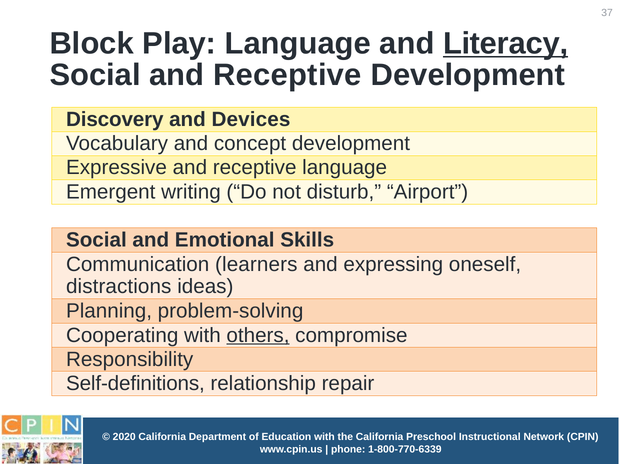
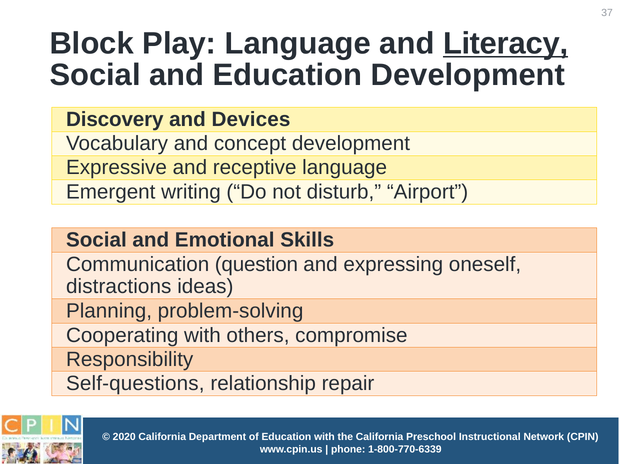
Social and Receptive: Receptive -> Education
learners: learners -> question
others underline: present -> none
Self-definitions: Self-definitions -> Self-questions
